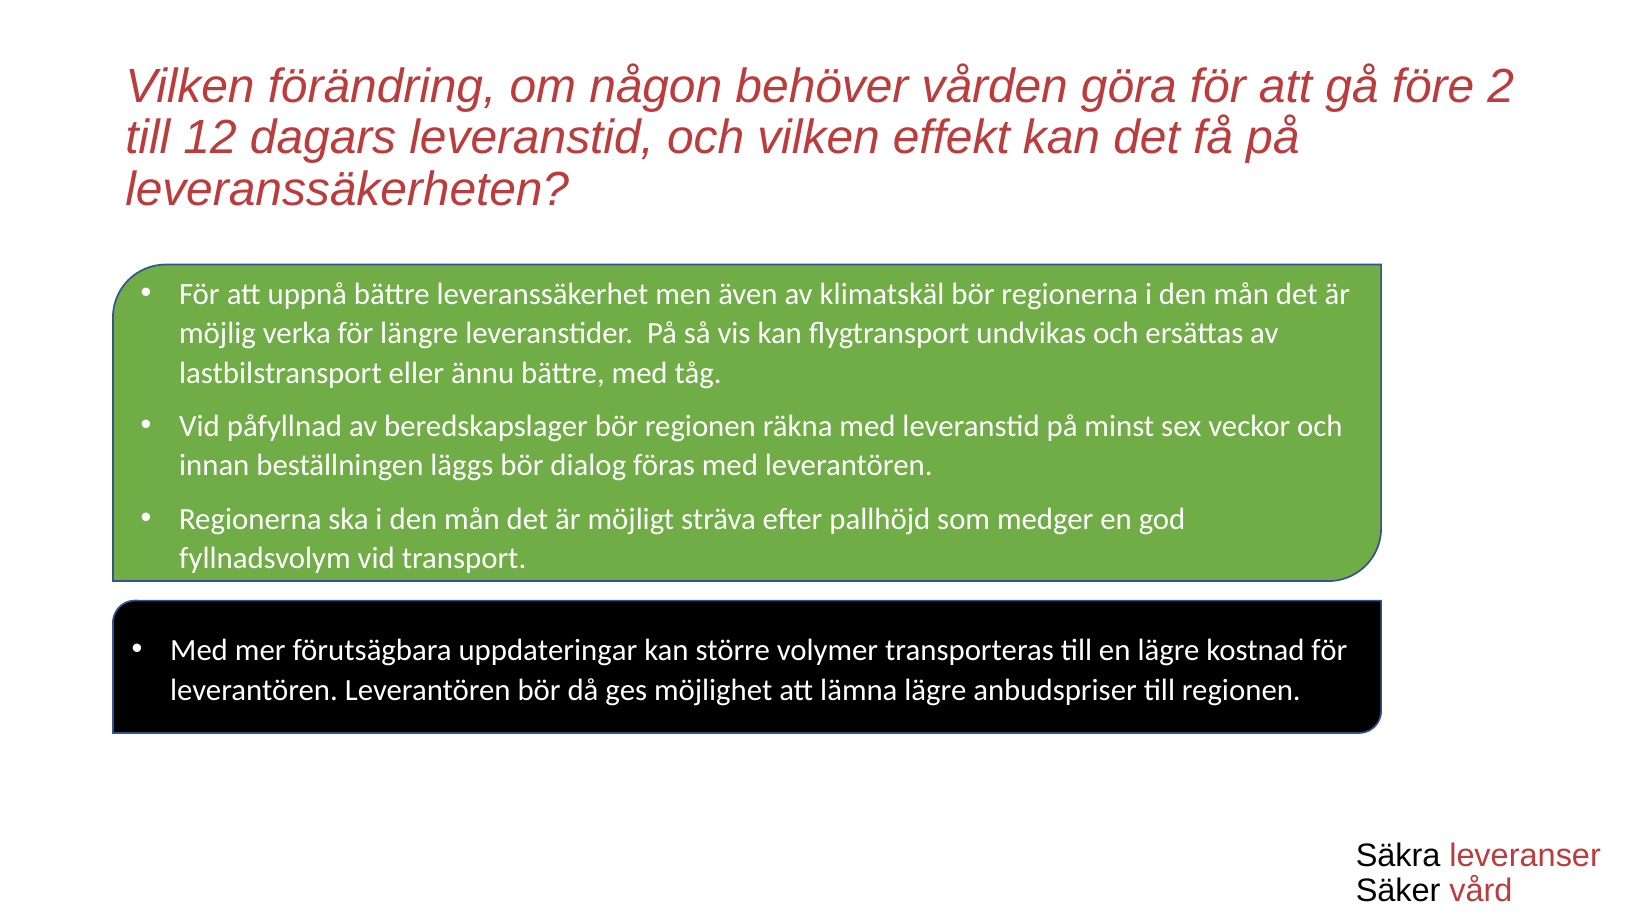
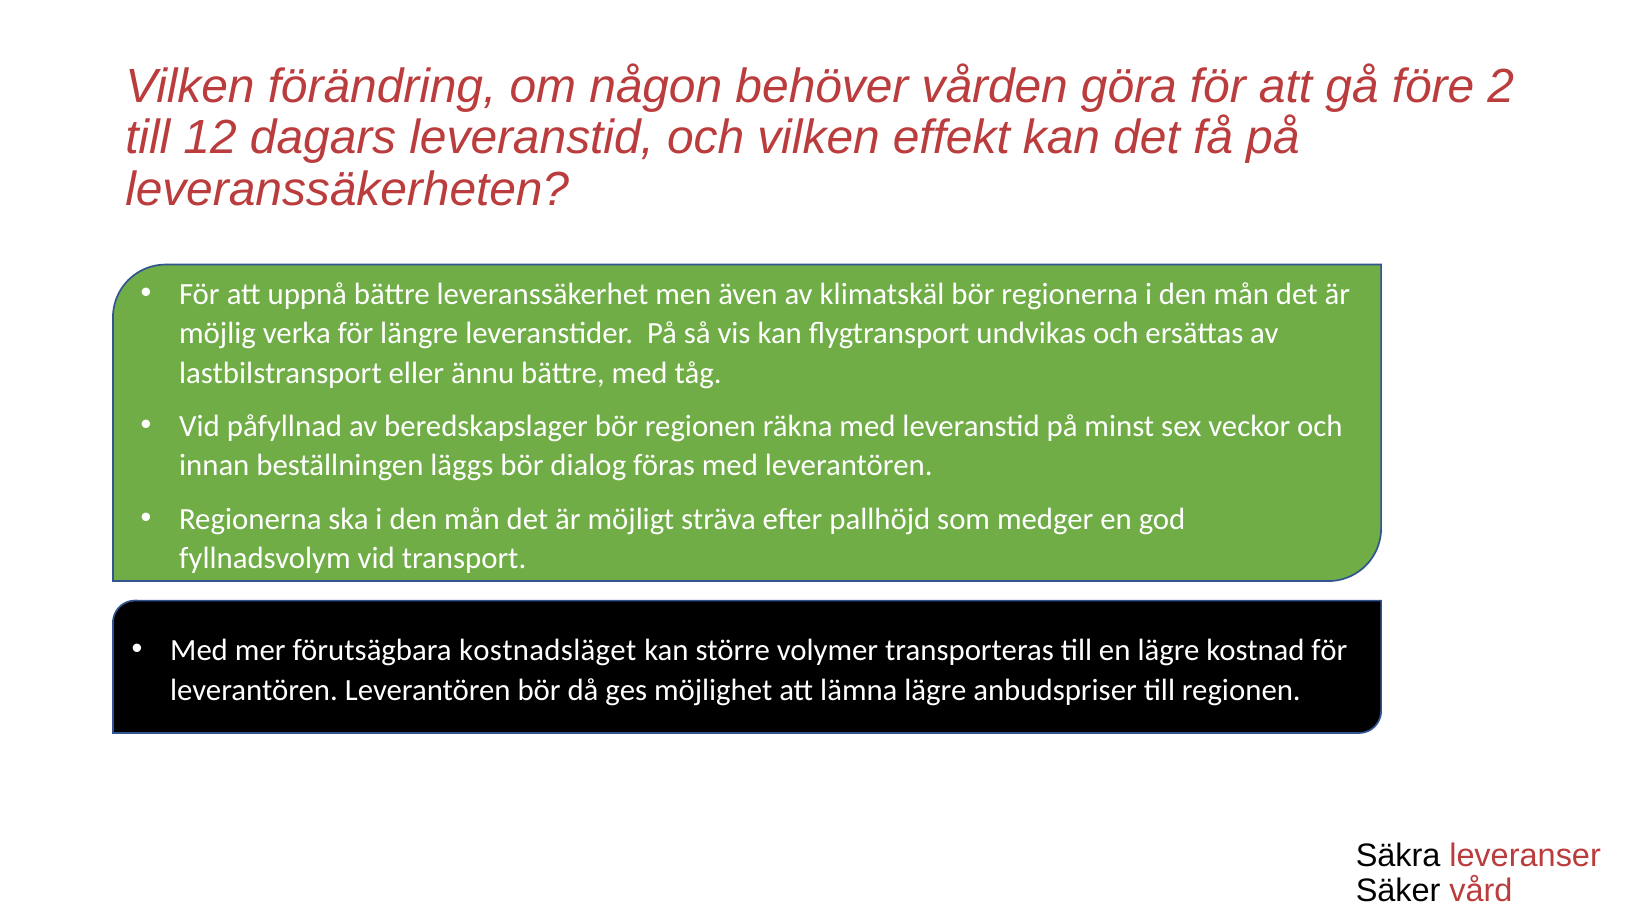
uppdateringar: uppdateringar -> kostnadsläget
